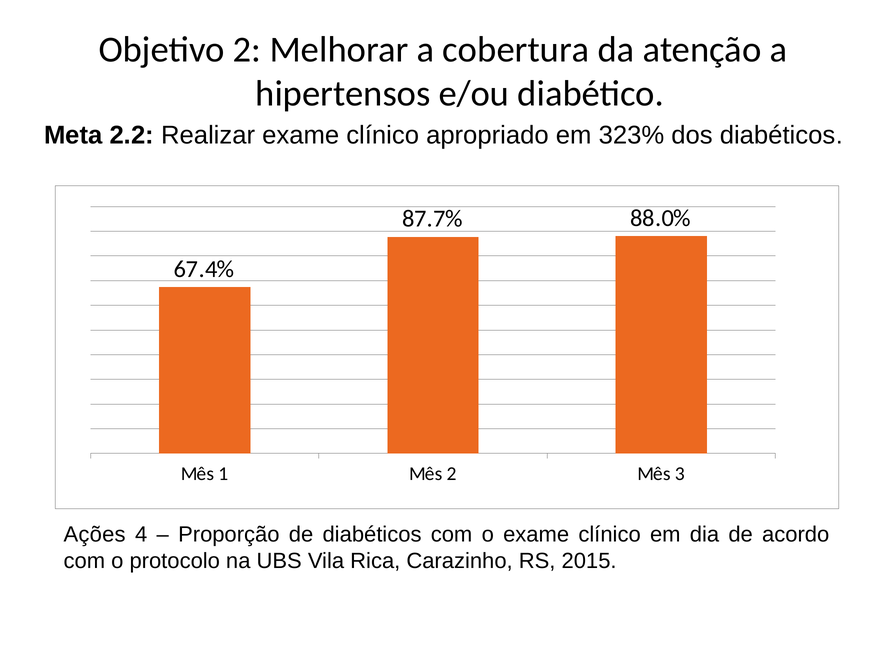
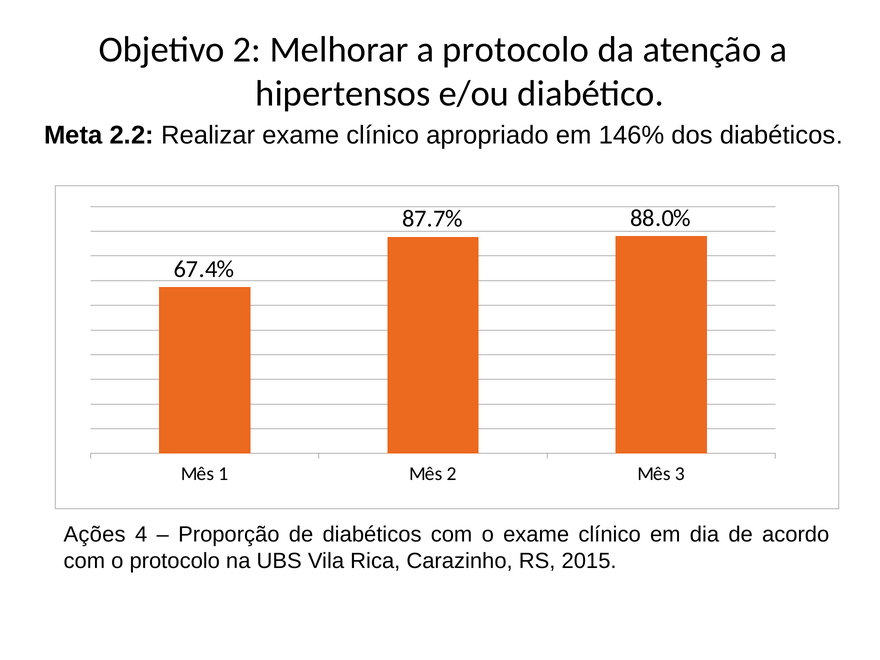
a cobertura: cobertura -> protocolo
323%: 323% -> 146%
